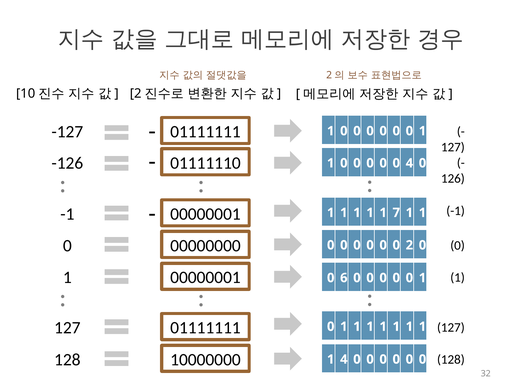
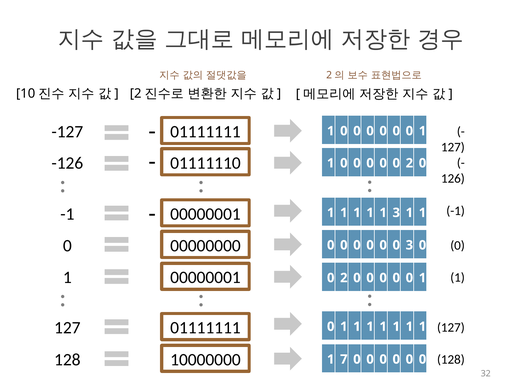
0 0 4: 4 -> 2
1 7: 7 -> 3
0 2: 2 -> 3
6 at (344, 278): 6 -> 2
1 4: 4 -> 7
